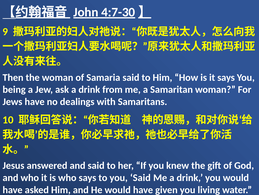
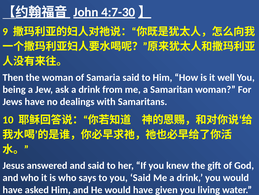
it says: says -> well
